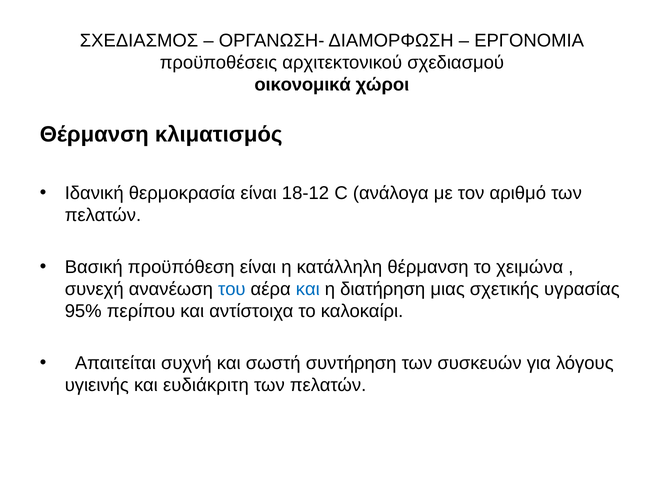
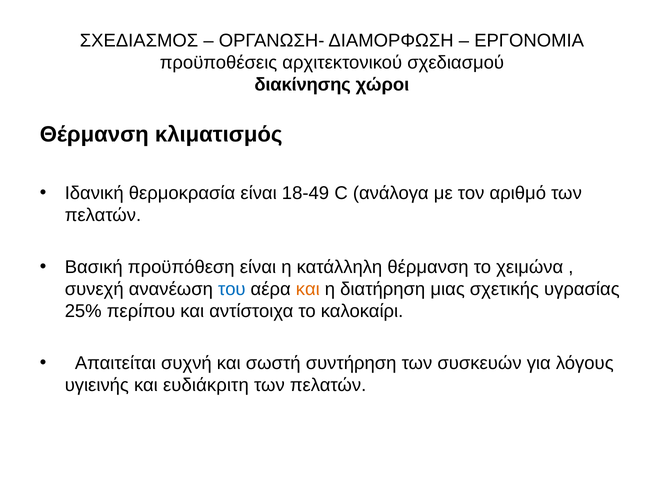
οικονομικά: οικονομικά -> διακίνησης
18-12: 18-12 -> 18-49
και at (308, 289) colour: blue -> orange
95%: 95% -> 25%
